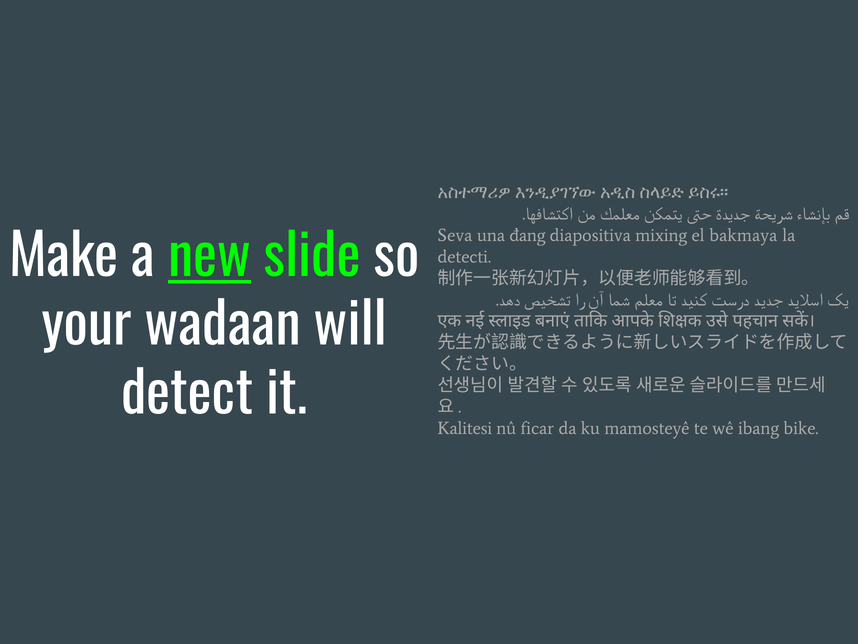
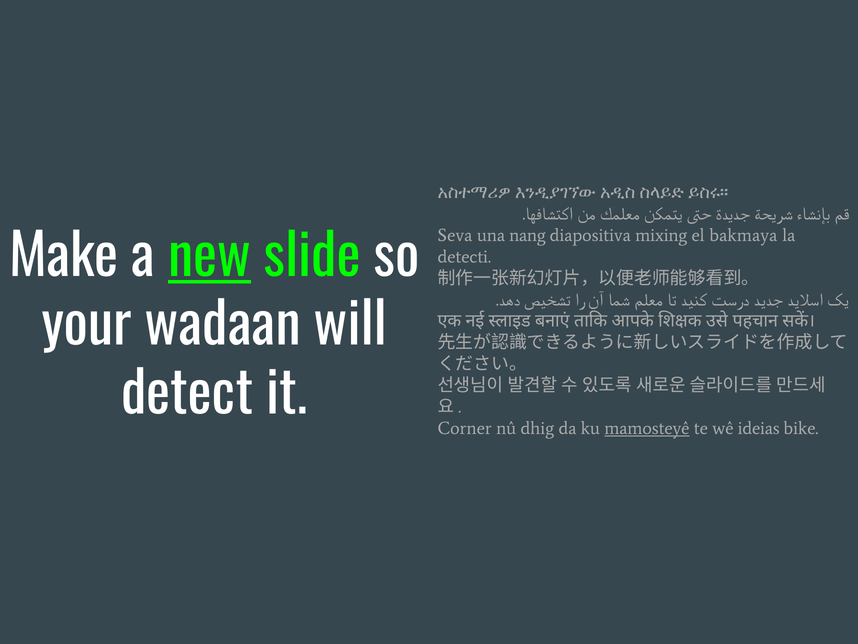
đang: đang -> nang
Kalitesi: Kalitesi -> Corner
ficar: ficar -> dhig
mamosteyê underline: none -> present
ibang: ibang -> ideias
